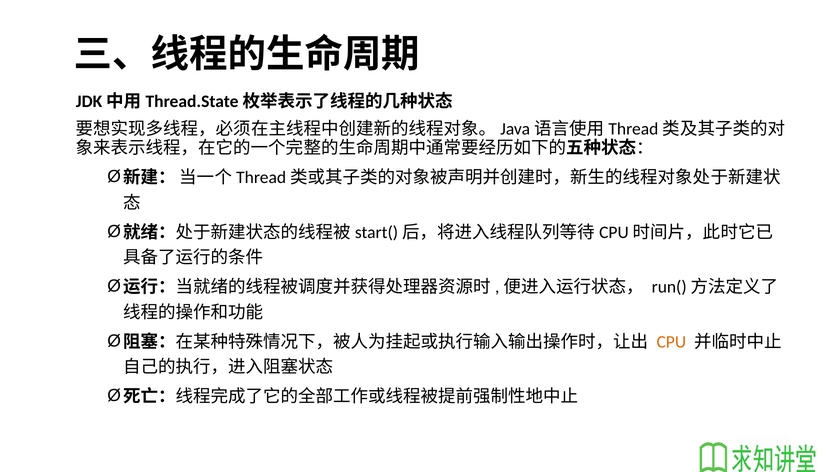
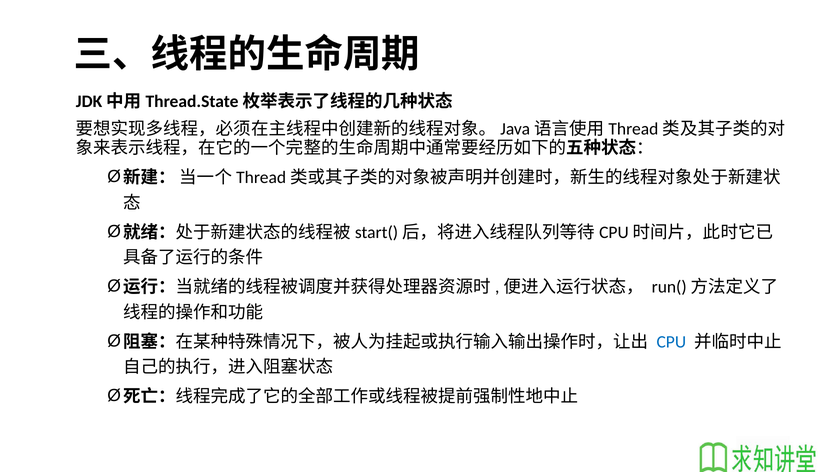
CPU colour: orange -> blue
